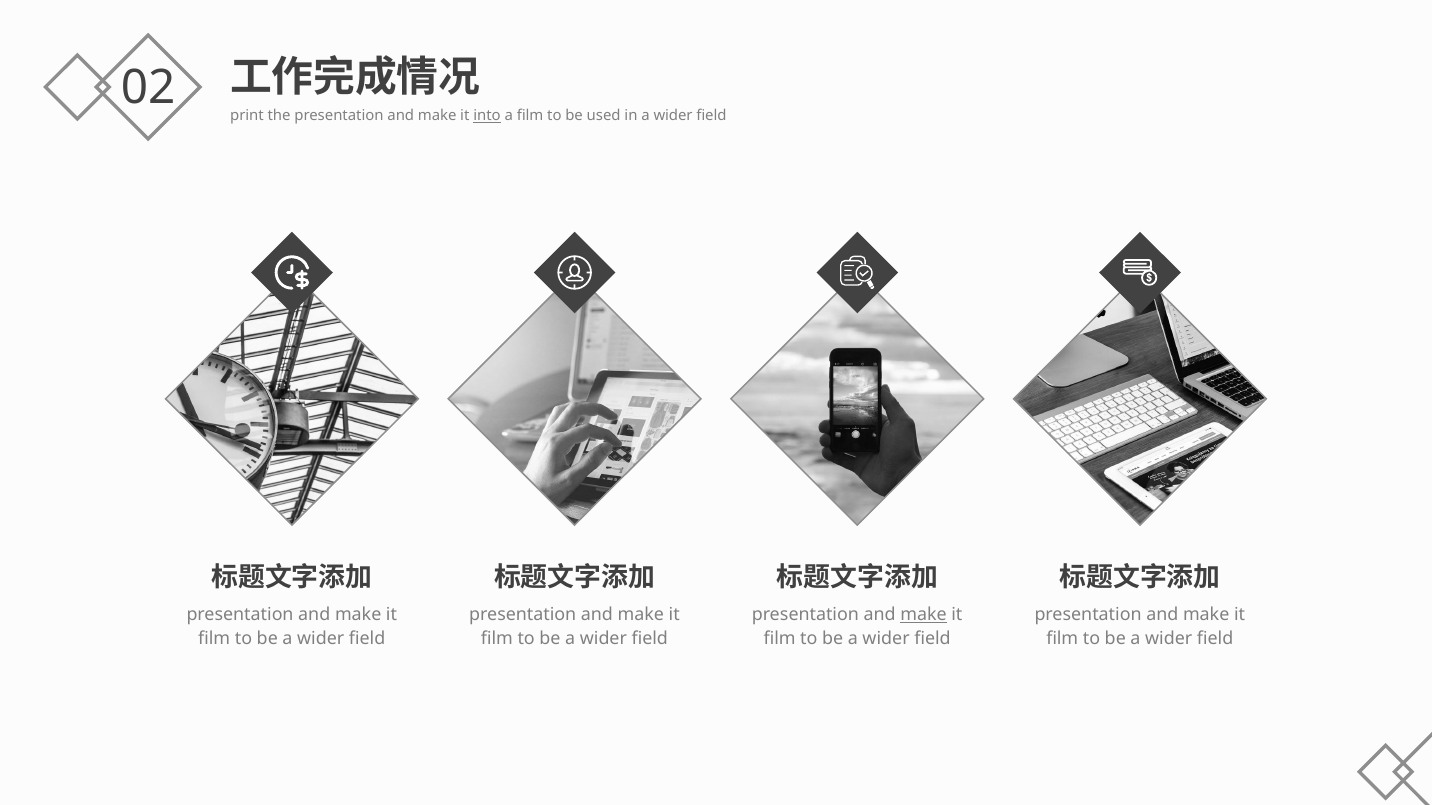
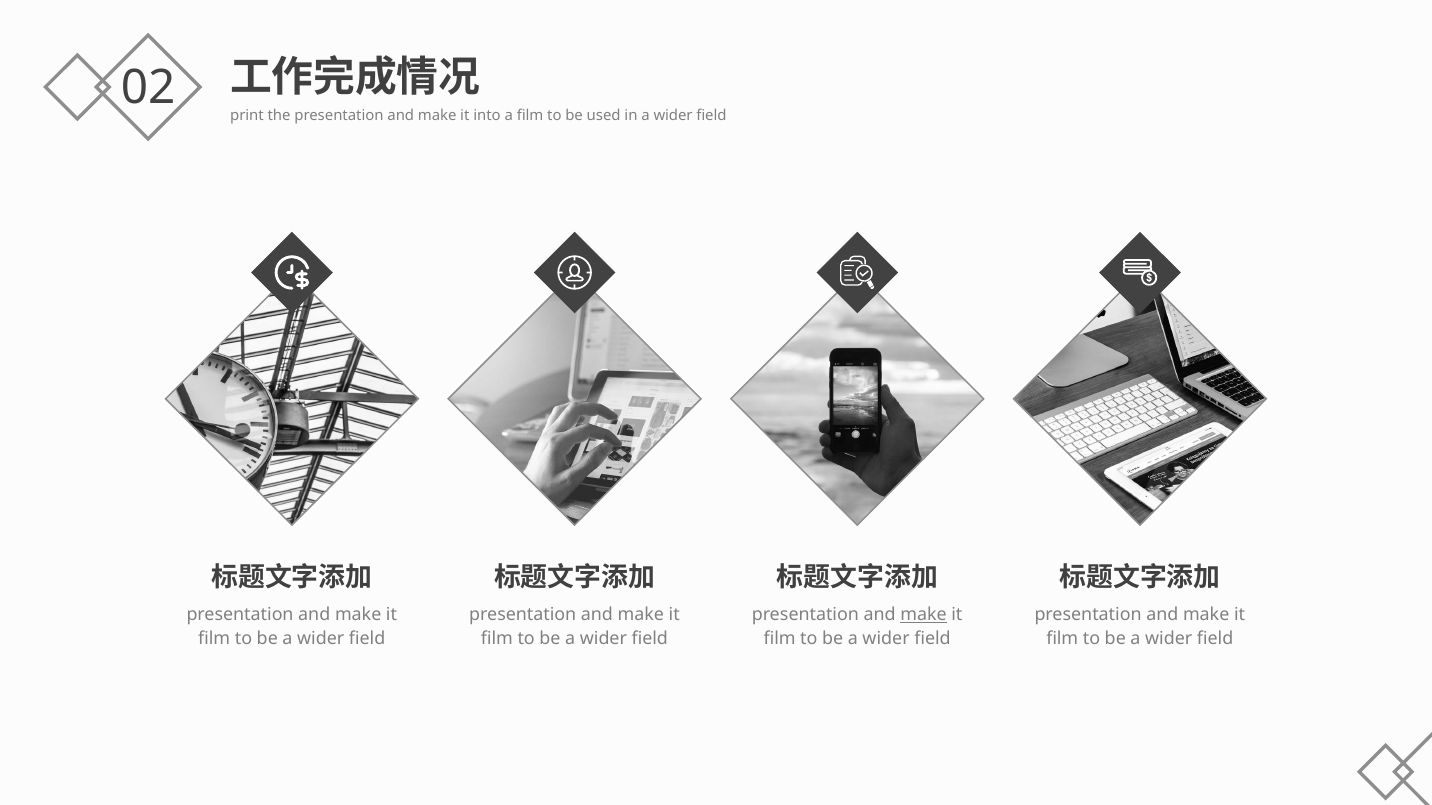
into underline: present -> none
